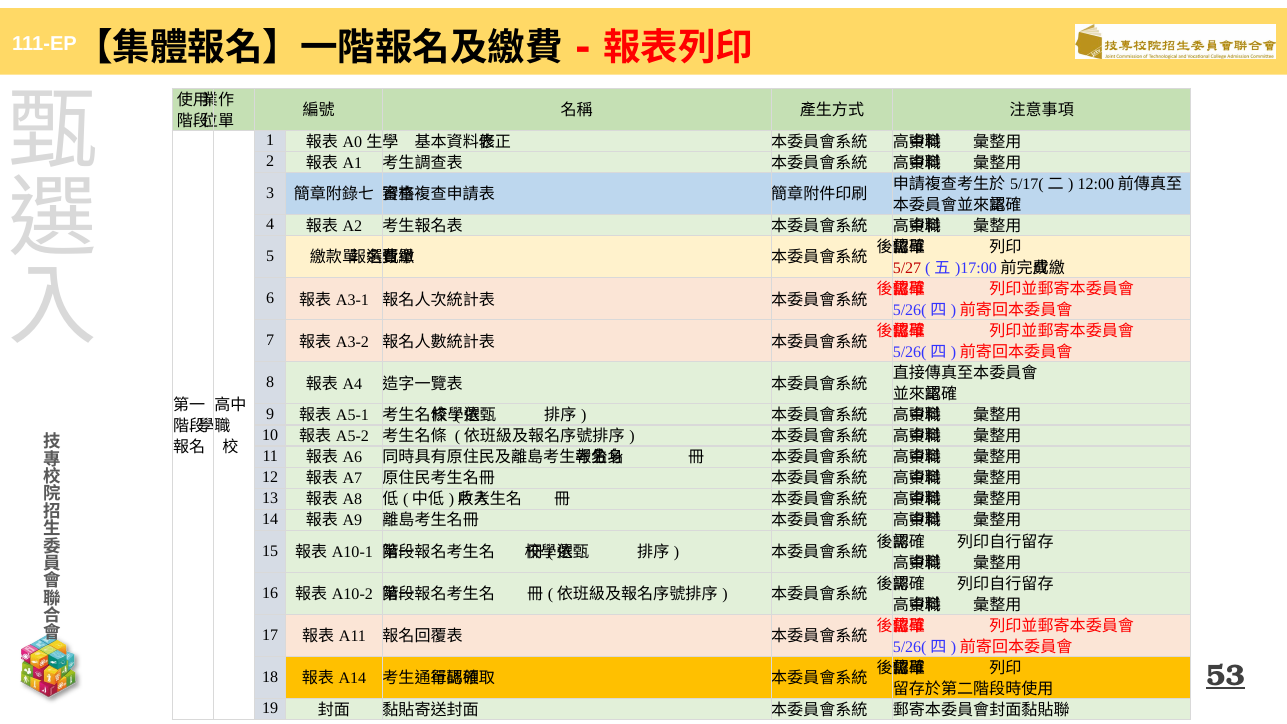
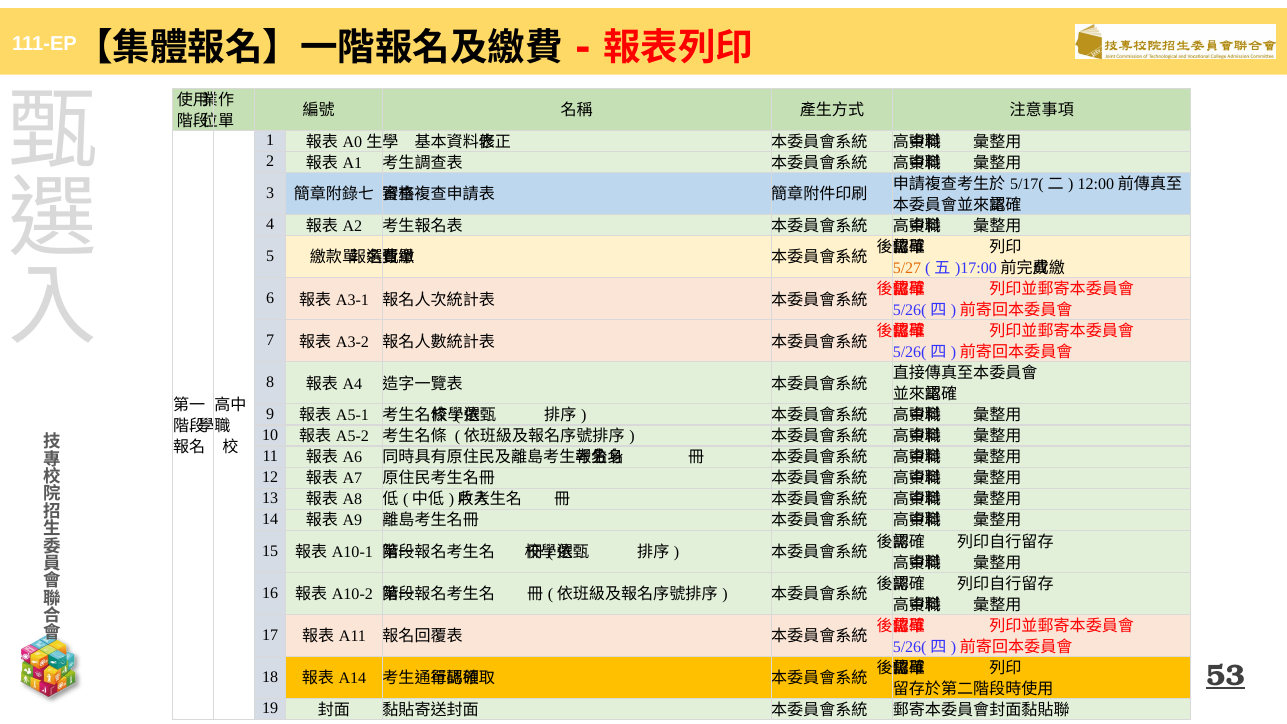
5/27 colour: red -> orange
